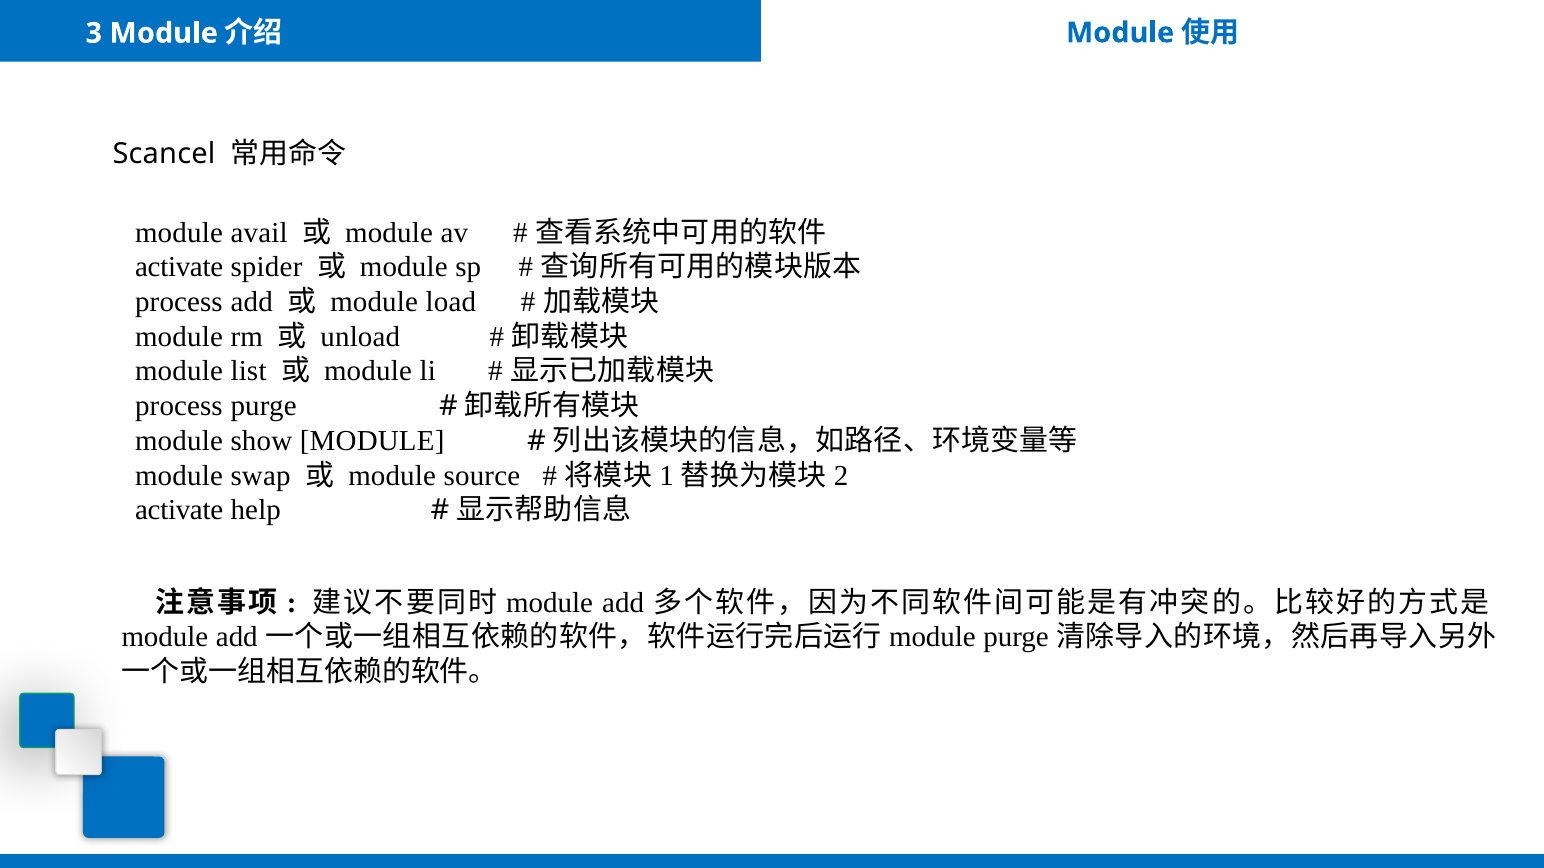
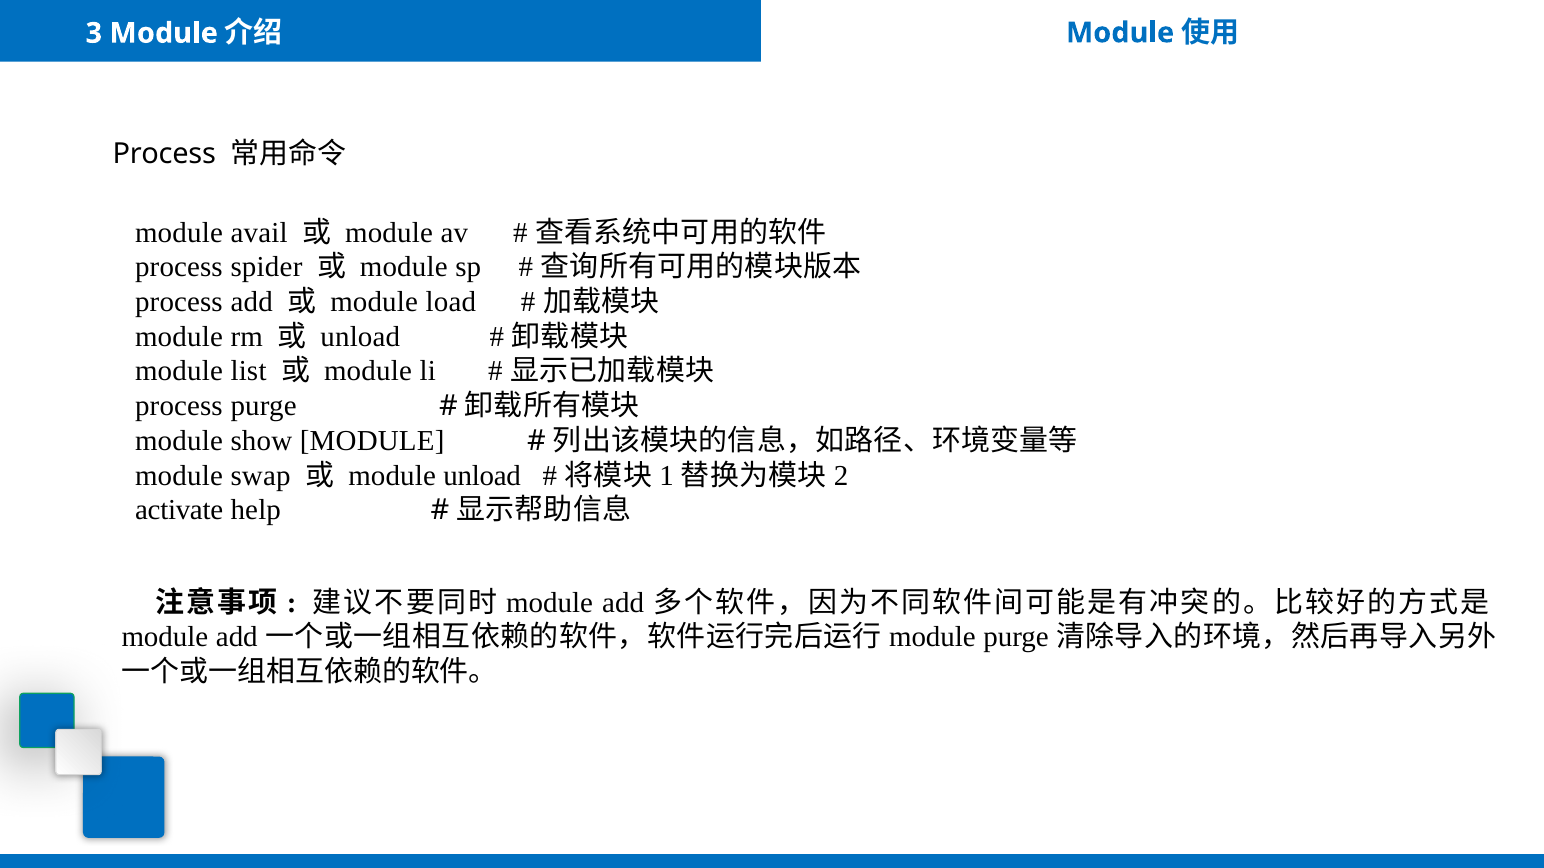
Scancel at (164, 154): Scancel -> Process
activate at (179, 267): activate -> process
module source: source -> unload
